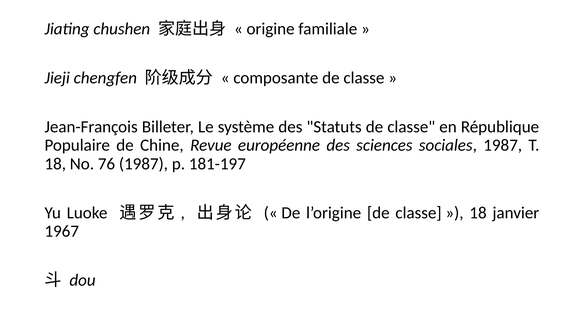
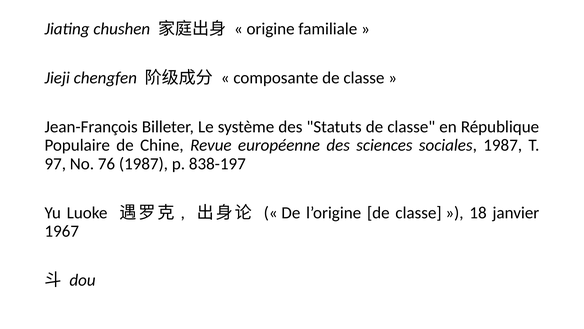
18 at (55, 164): 18 -> 97
181-197: 181-197 -> 838-197
